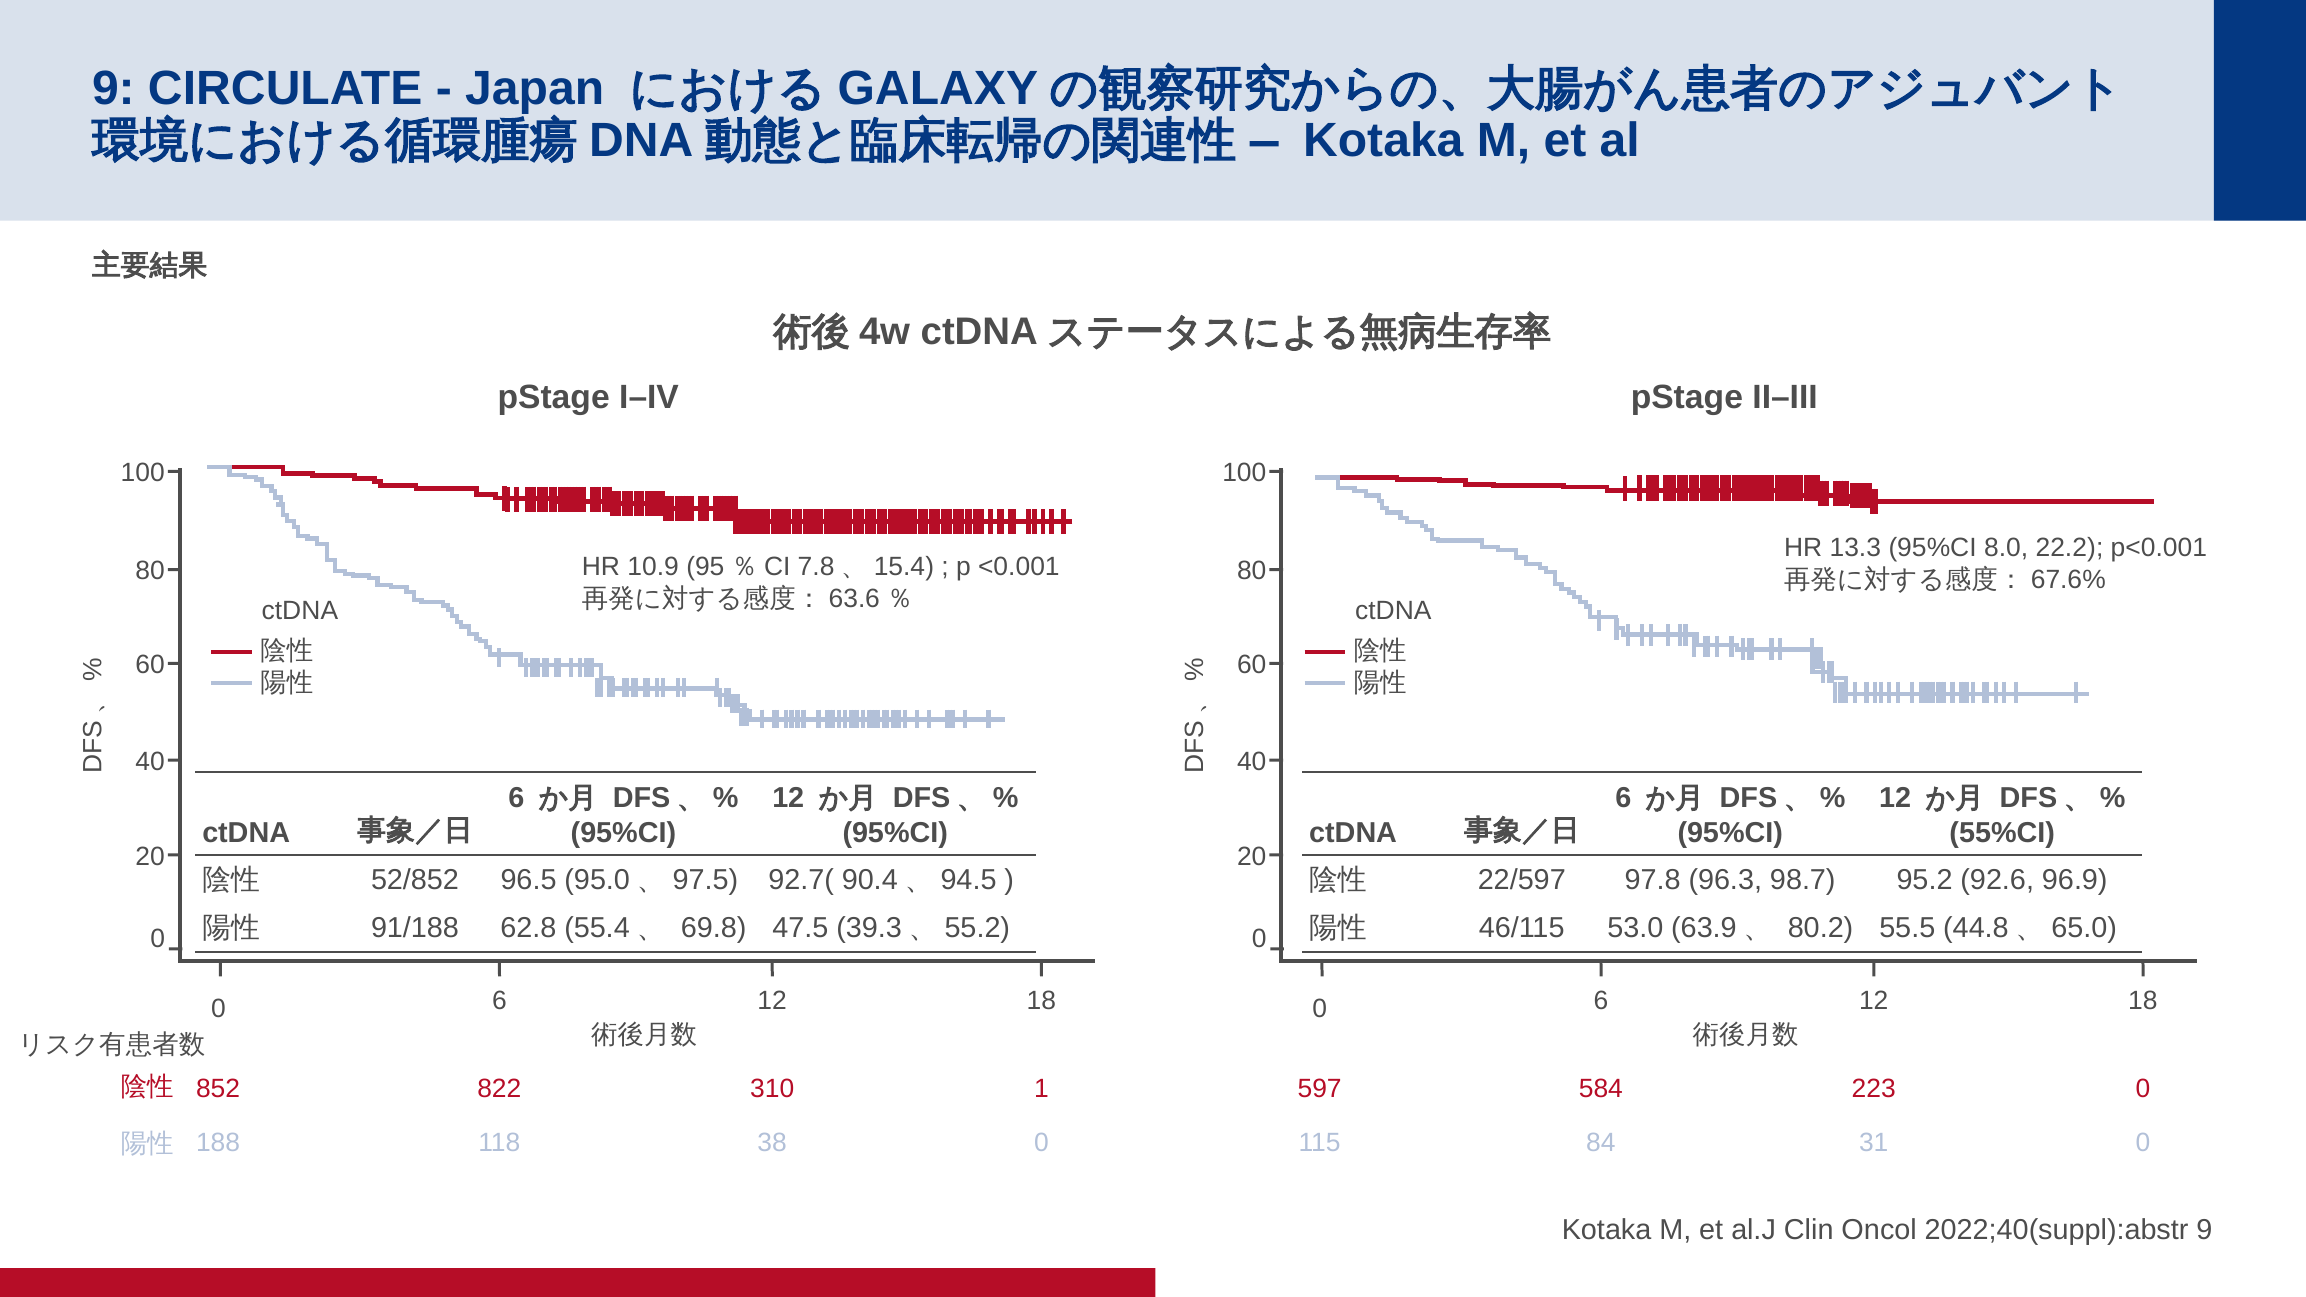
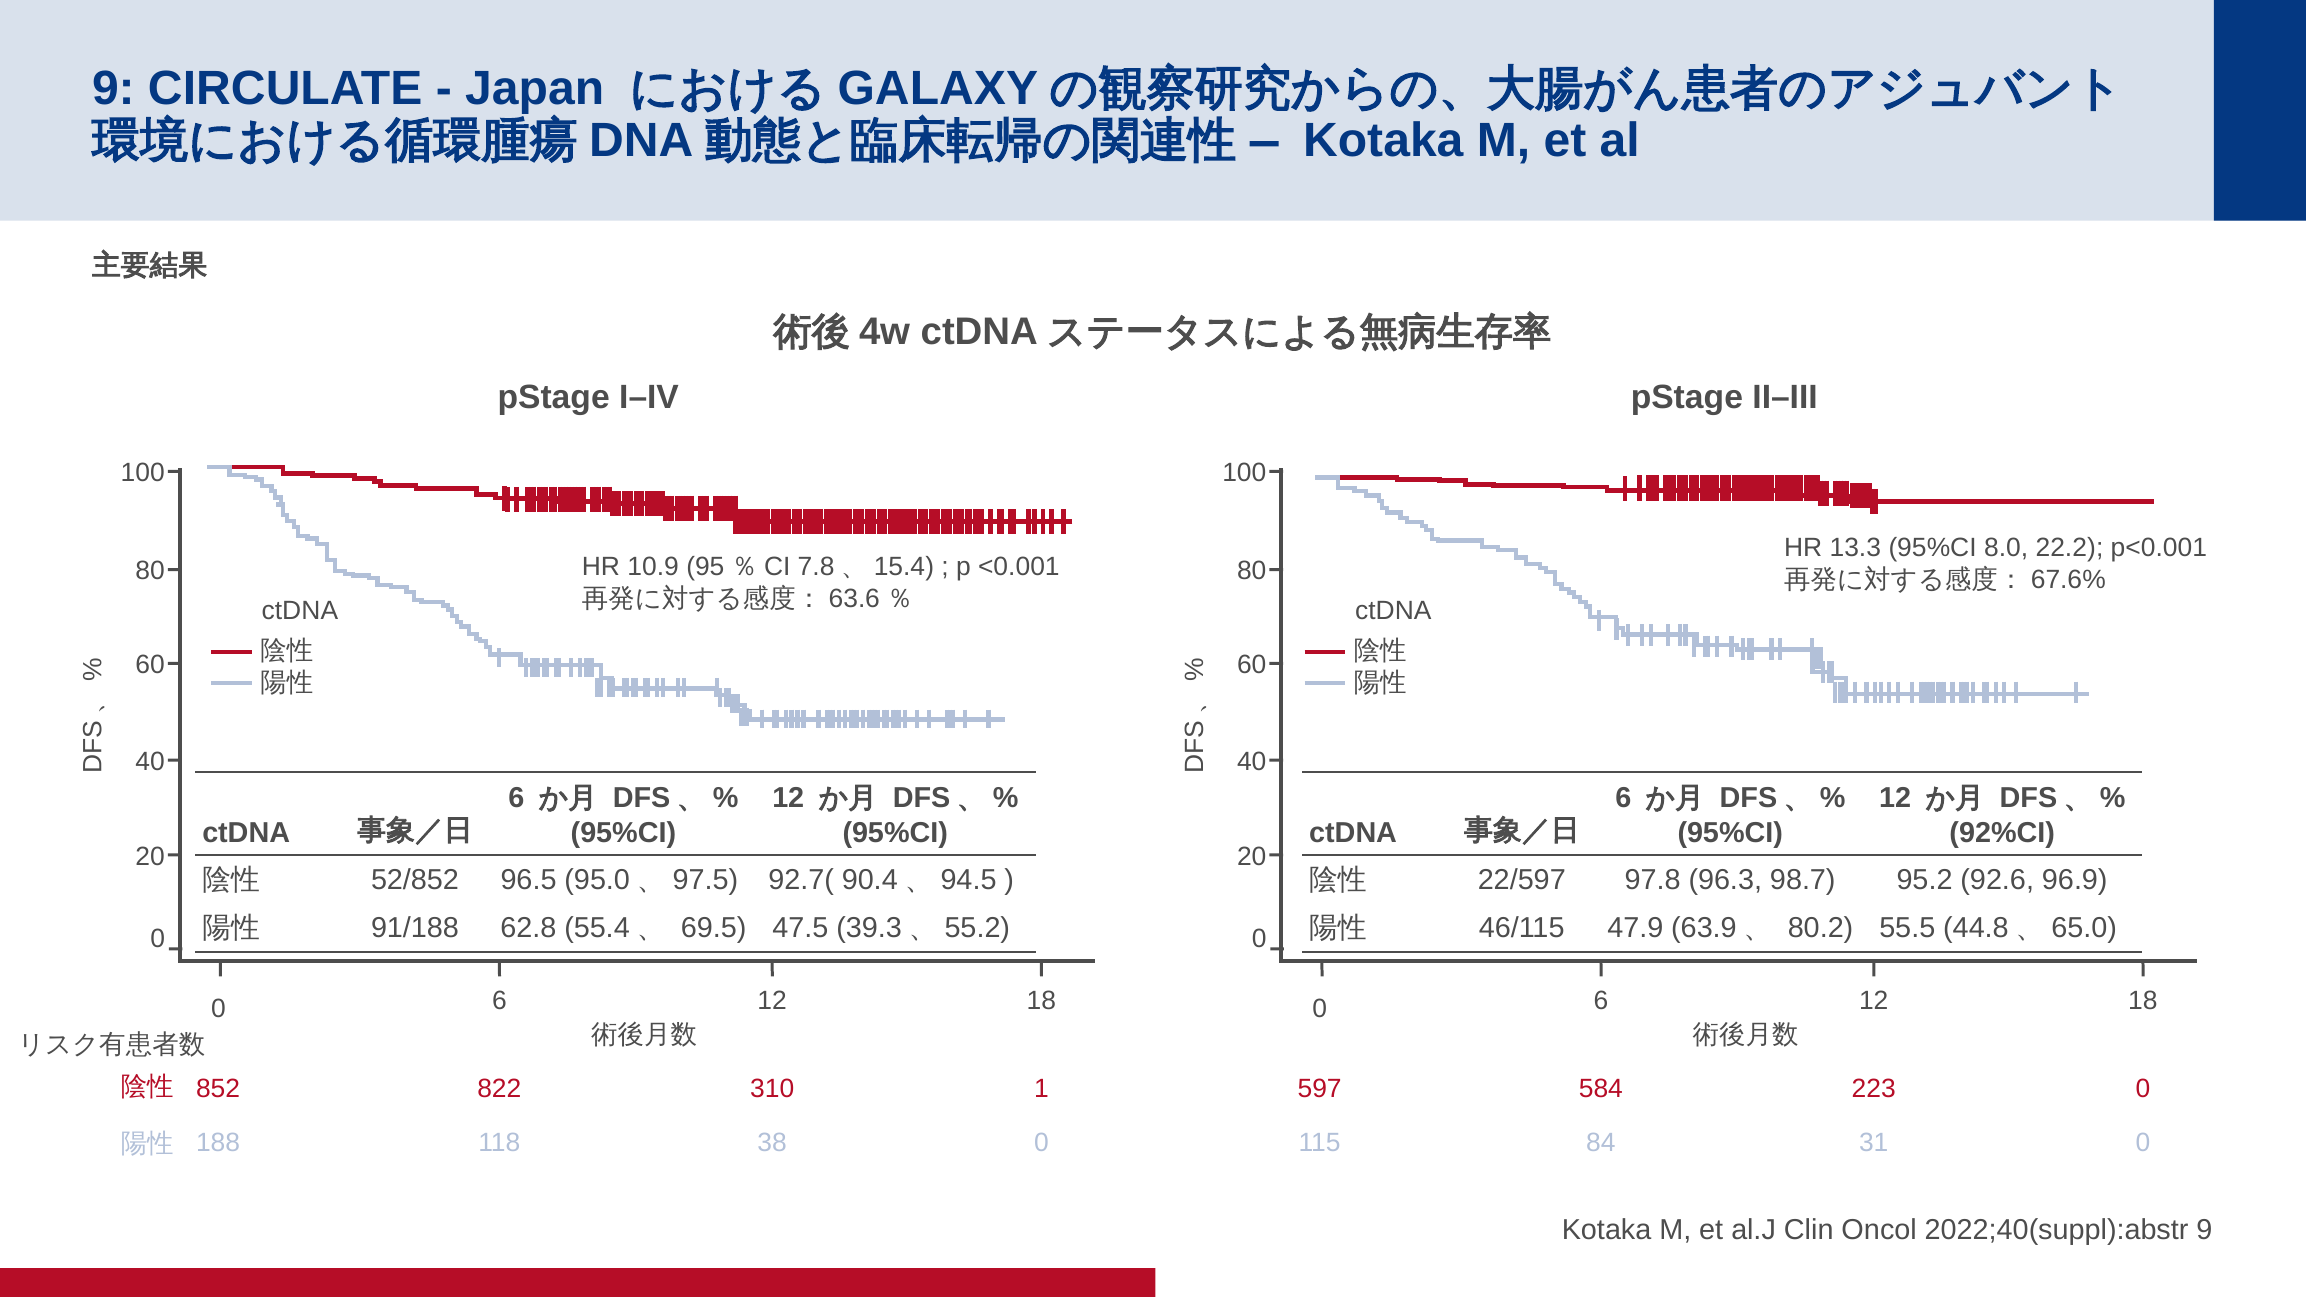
55%CI: 55%CI -> 92%CI
69.8: 69.8 -> 69.5
53.0: 53.0 -> 47.9
